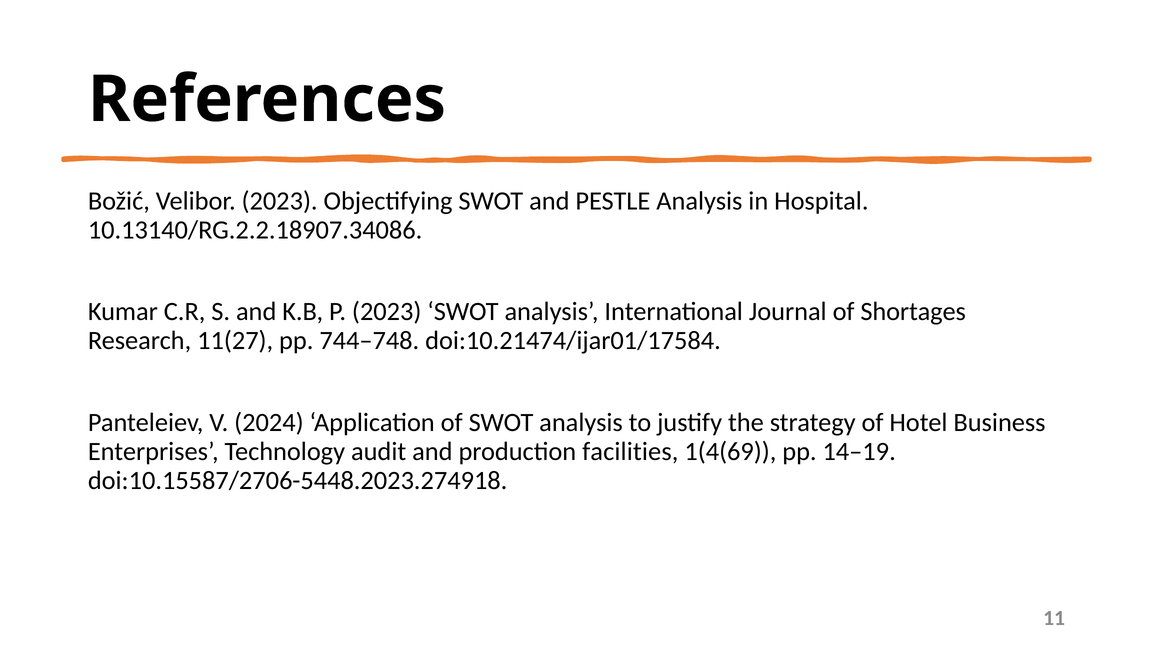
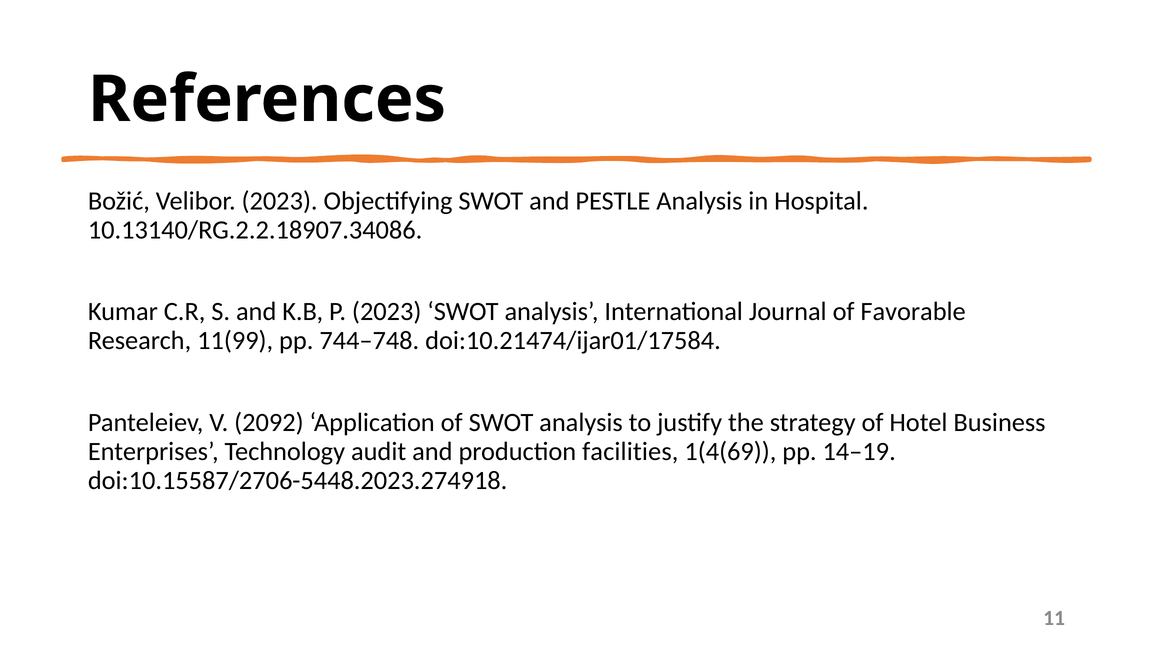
Shortages: Shortages -> Favorable
11(27: 11(27 -> 11(99
2024: 2024 -> 2092
